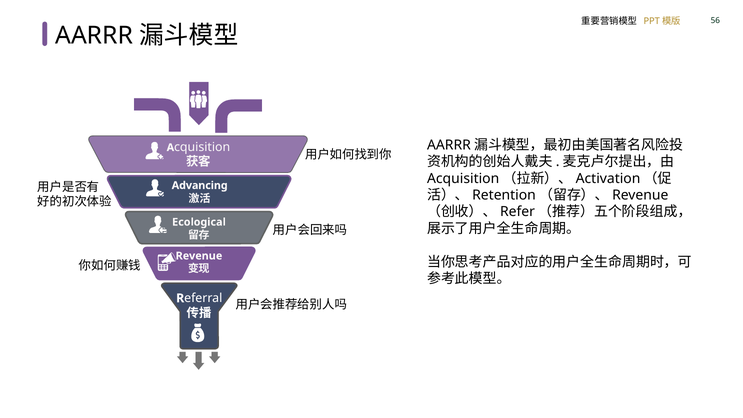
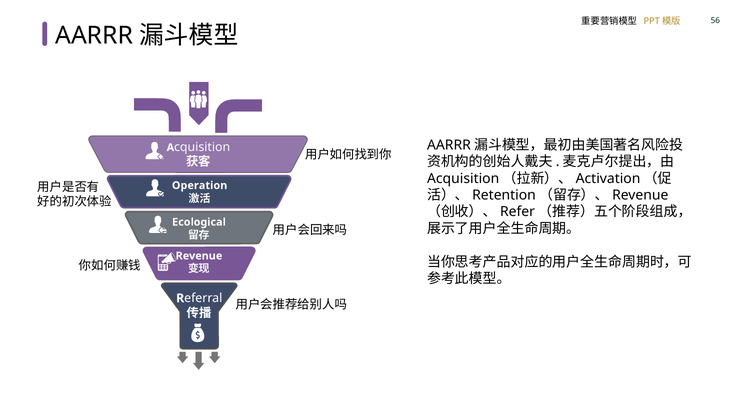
Advancing: Advancing -> Operation
